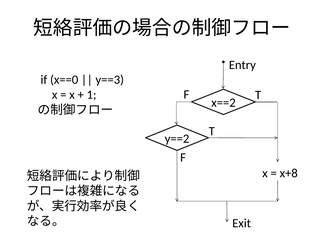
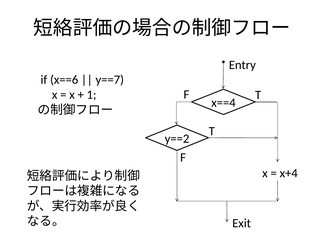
x==0: x==0 -> x==6
y==3: y==3 -> y==7
x==2: x==2 -> x==4
x+8: x+8 -> x+4
